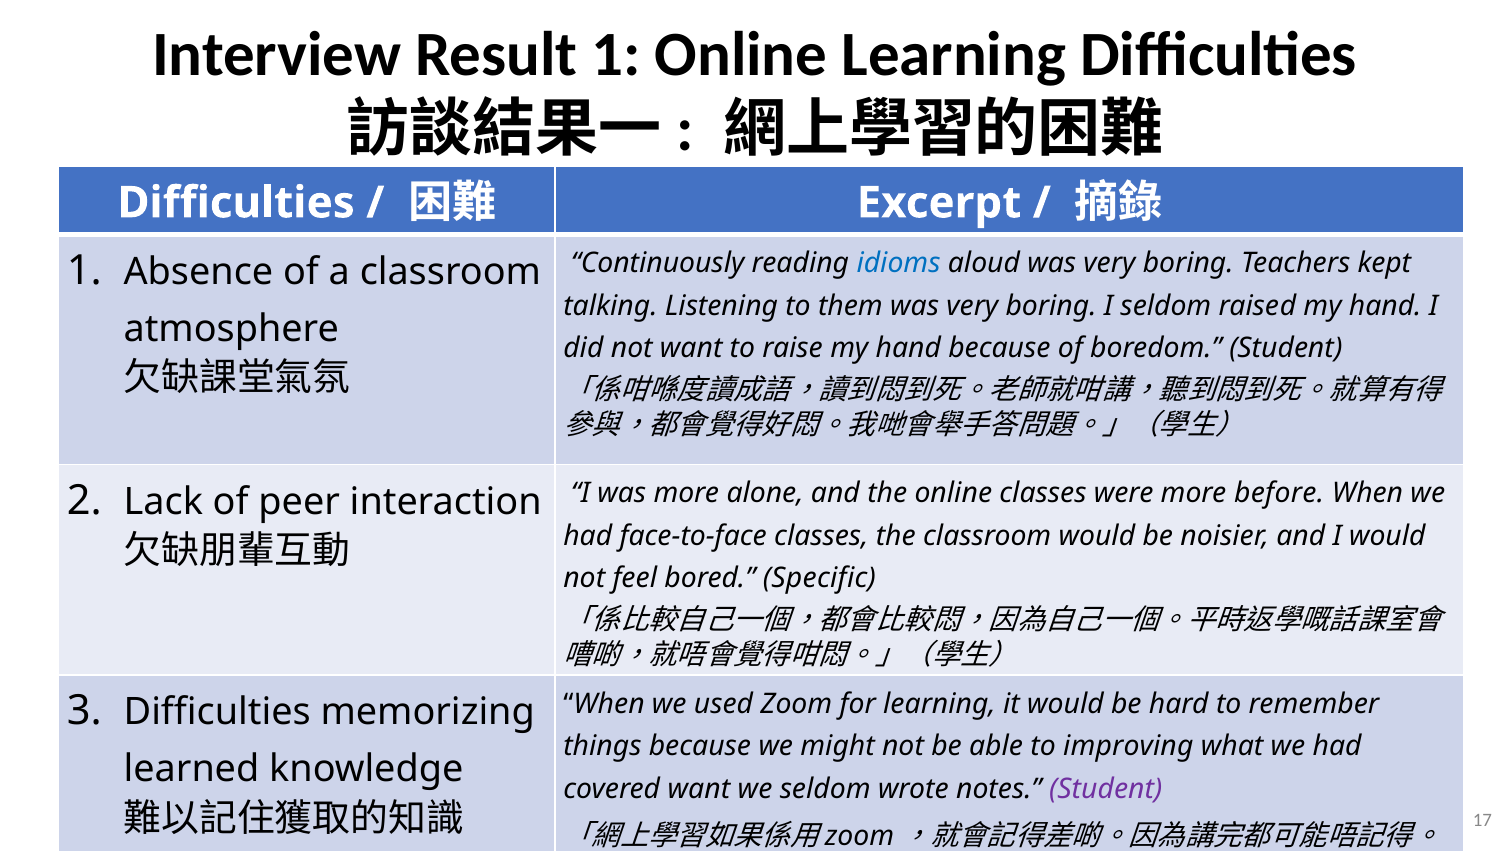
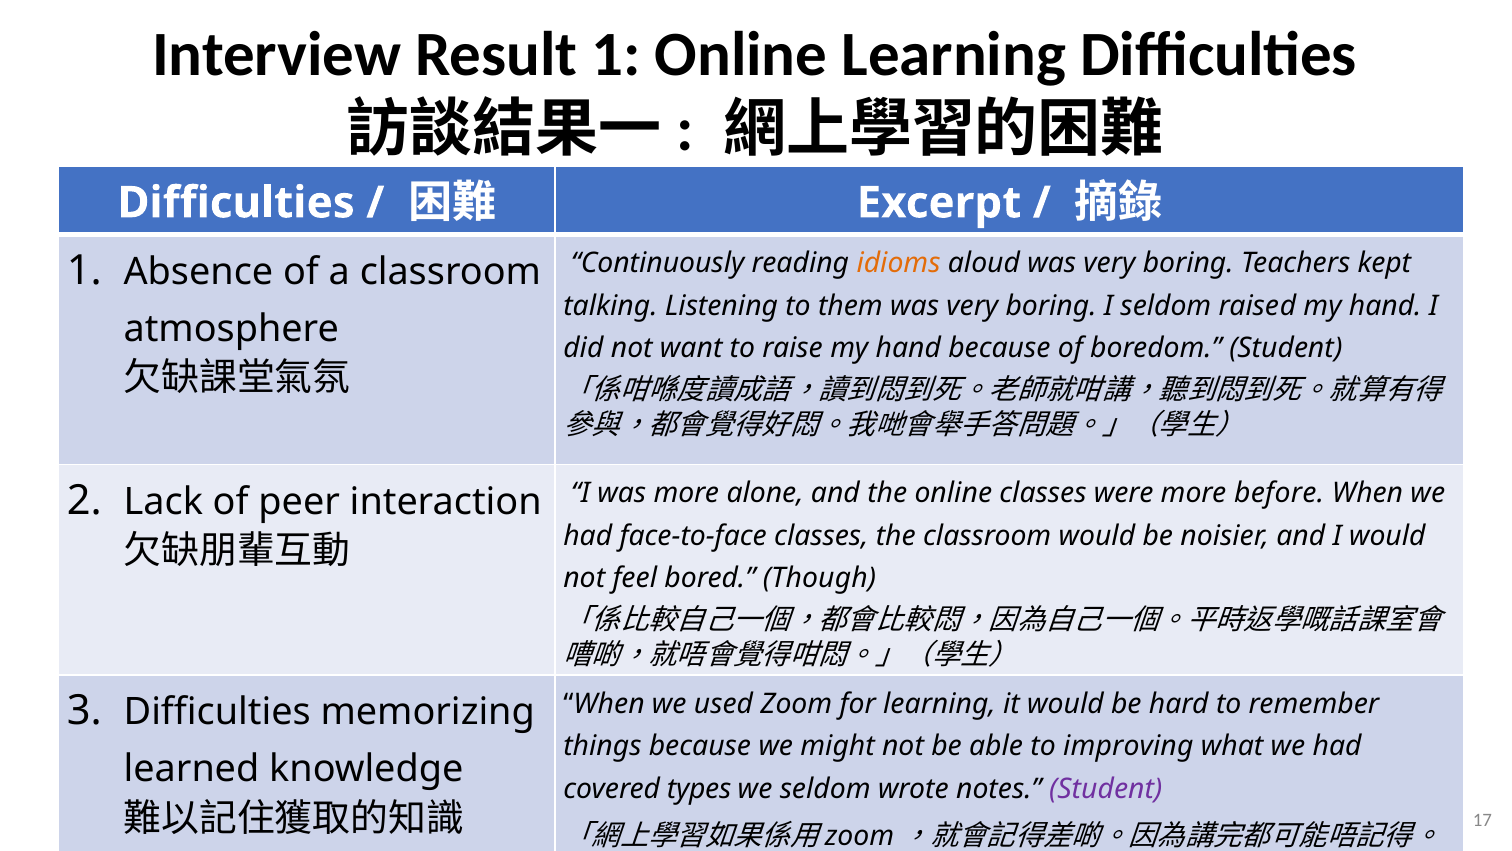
idioms colour: blue -> orange
Specific: Specific -> Though
covered want: want -> types
